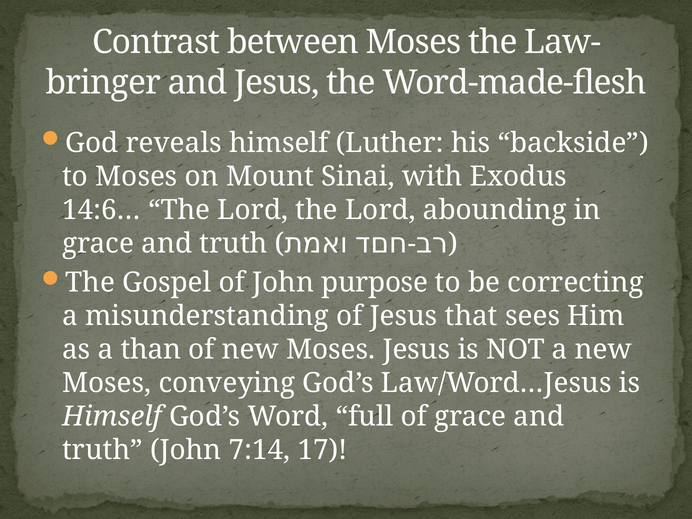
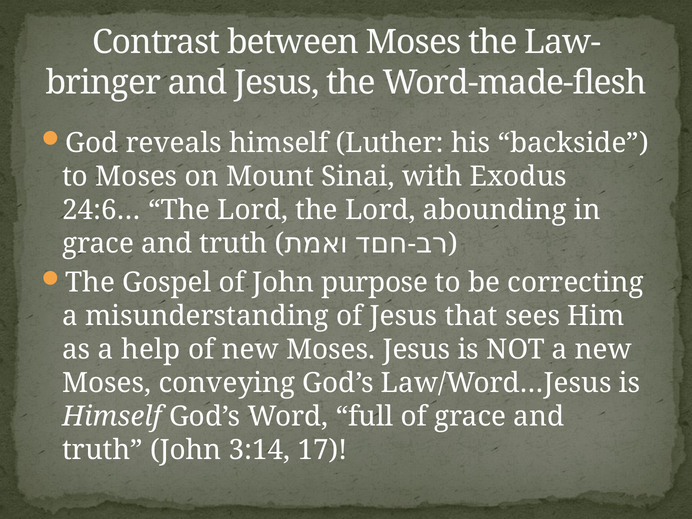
14:6…: 14:6… -> 24:6…
than: than -> help
7:14: 7:14 -> 3:14
